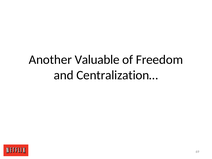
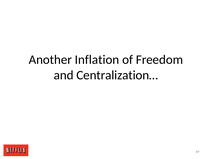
Valuable: Valuable -> Inflation
